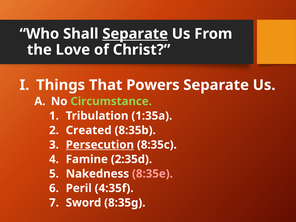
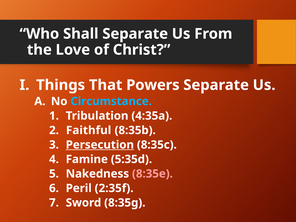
Separate at (135, 34) underline: present -> none
Circumstance colour: light green -> light blue
1:35a: 1:35a -> 4:35a
Created: Created -> Faithful
2:35d: 2:35d -> 5:35d
4:35f: 4:35f -> 2:35f
